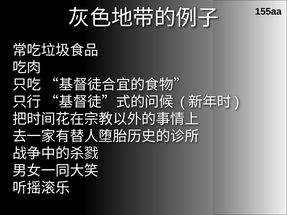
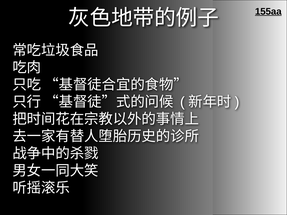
155aa underline: none -> present
